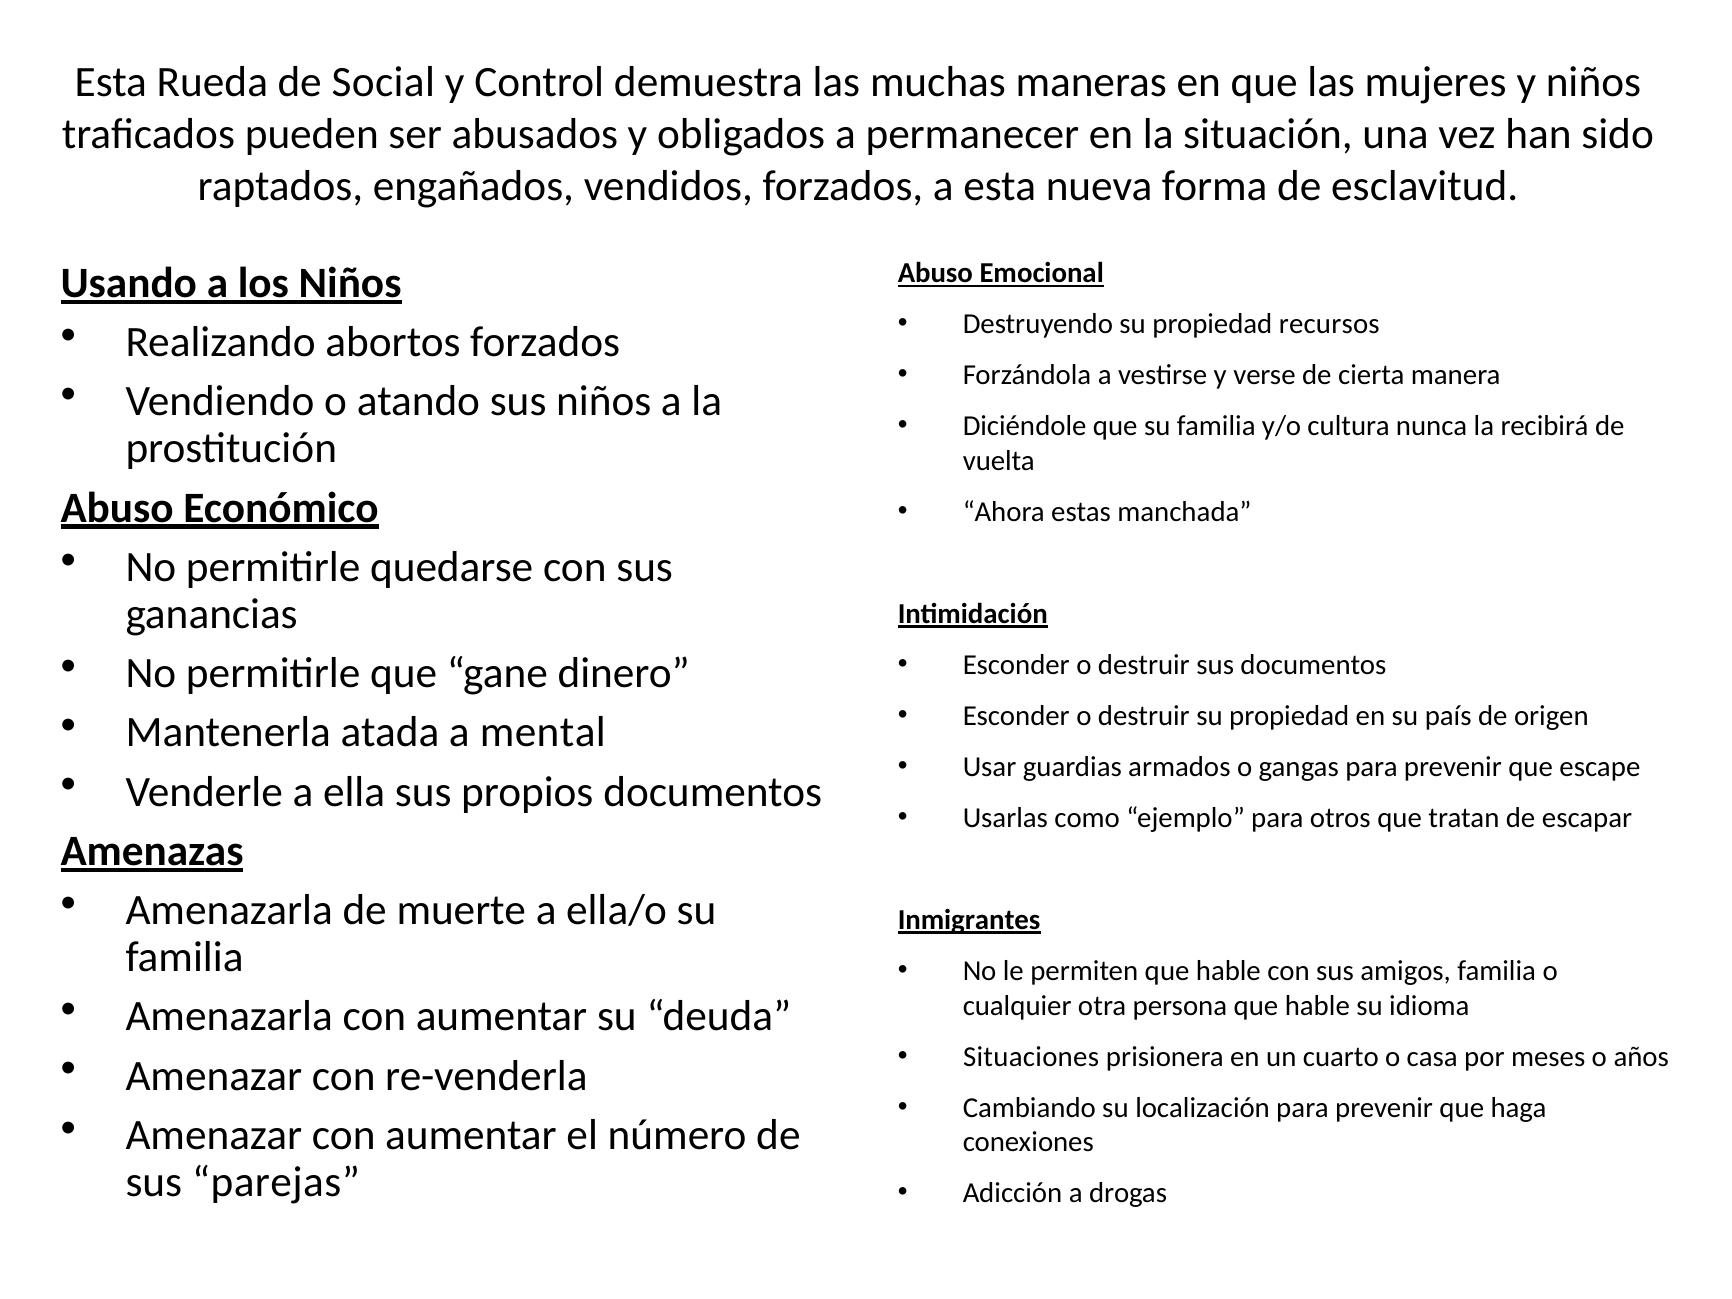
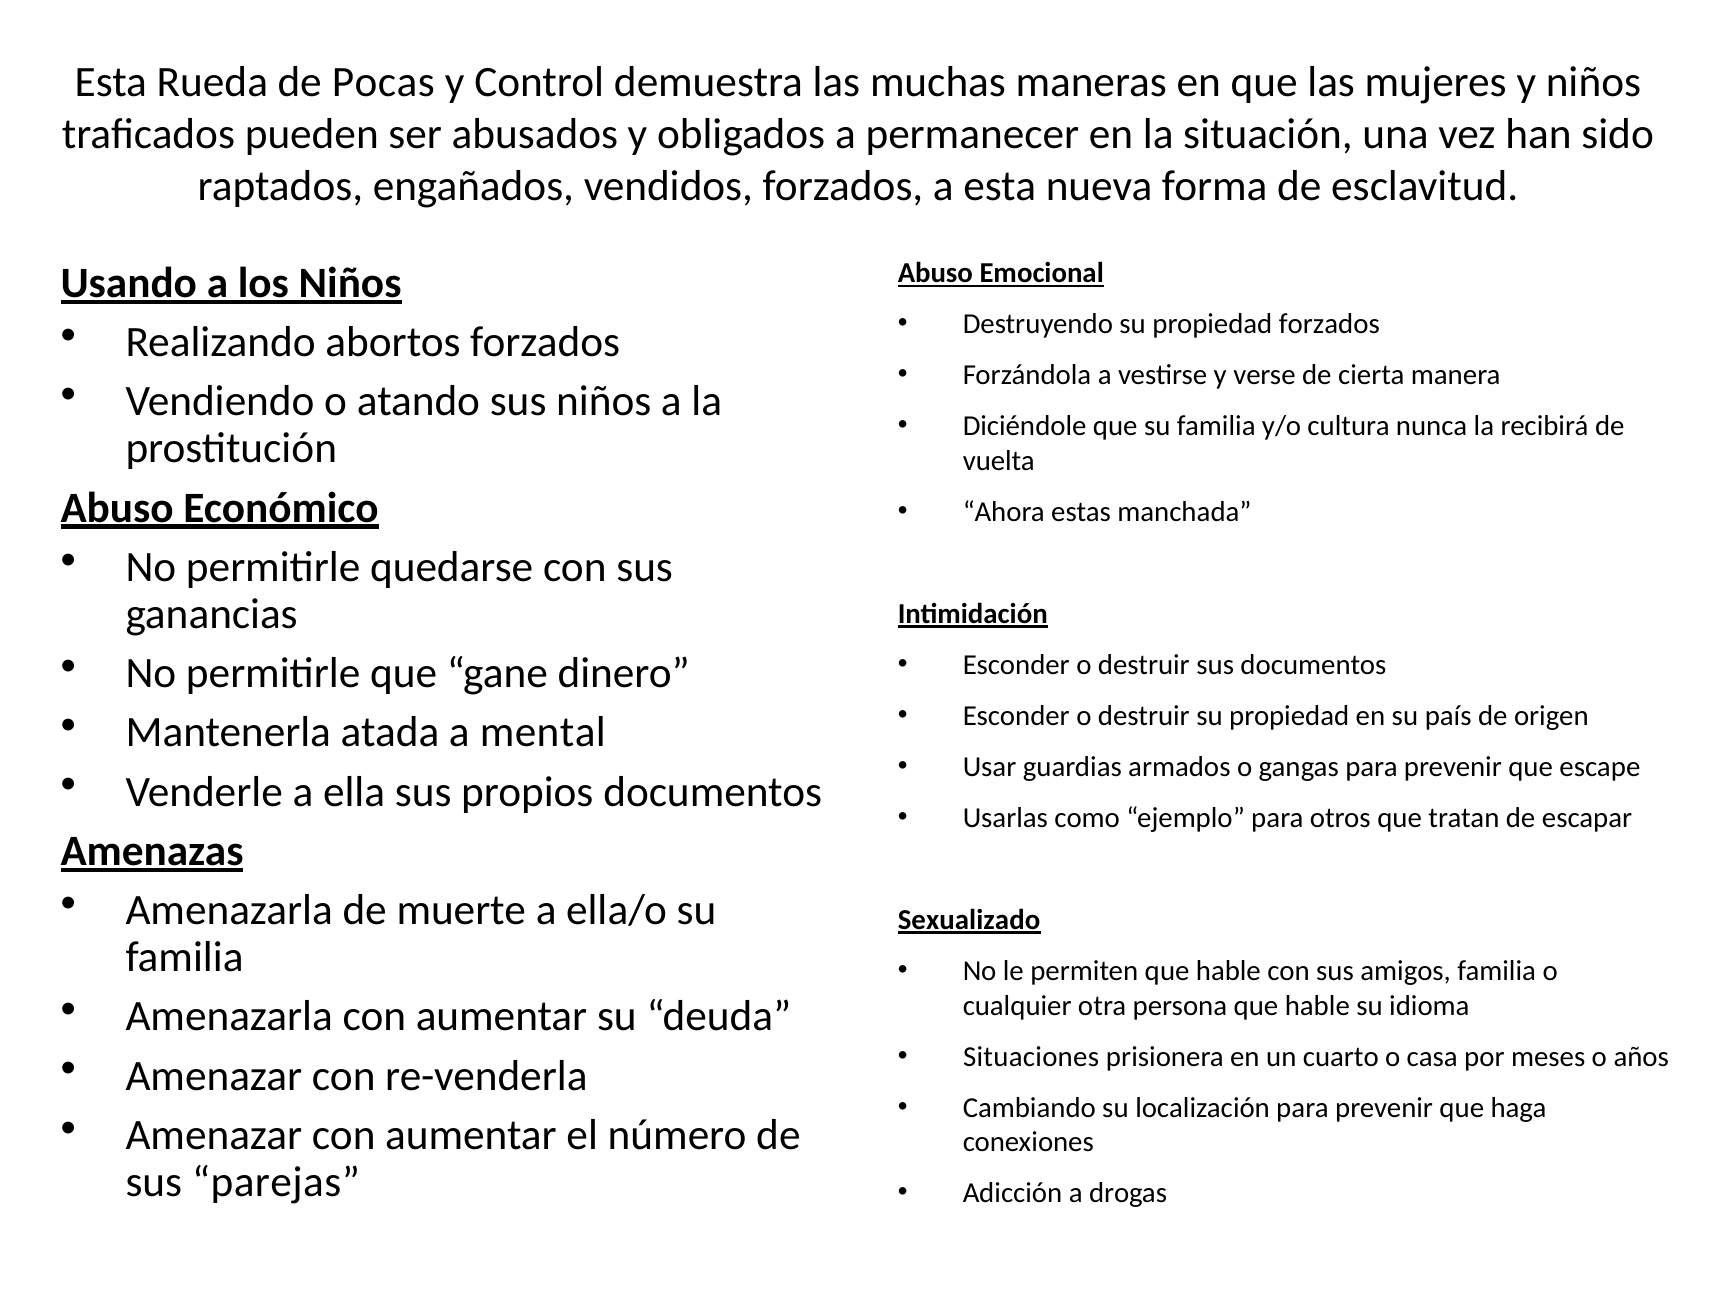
Social: Social -> Pocas
propiedad recursos: recursos -> forzados
Inmigrantes: Inmigrantes -> Sexualizado
